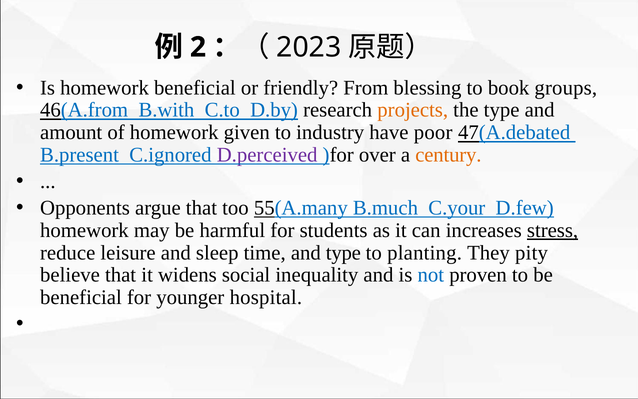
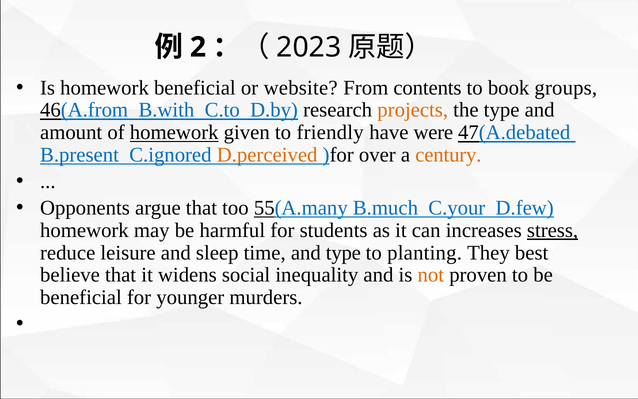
friendly: friendly -> website
blessing: blessing -> contents
homework at (174, 132) underline: none -> present
industry: industry -> friendly
poor: poor -> were
D.perceived colour: purple -> orange
pity: pity -> best
not colour: blue -> orange
hospital: hospital -> murders
